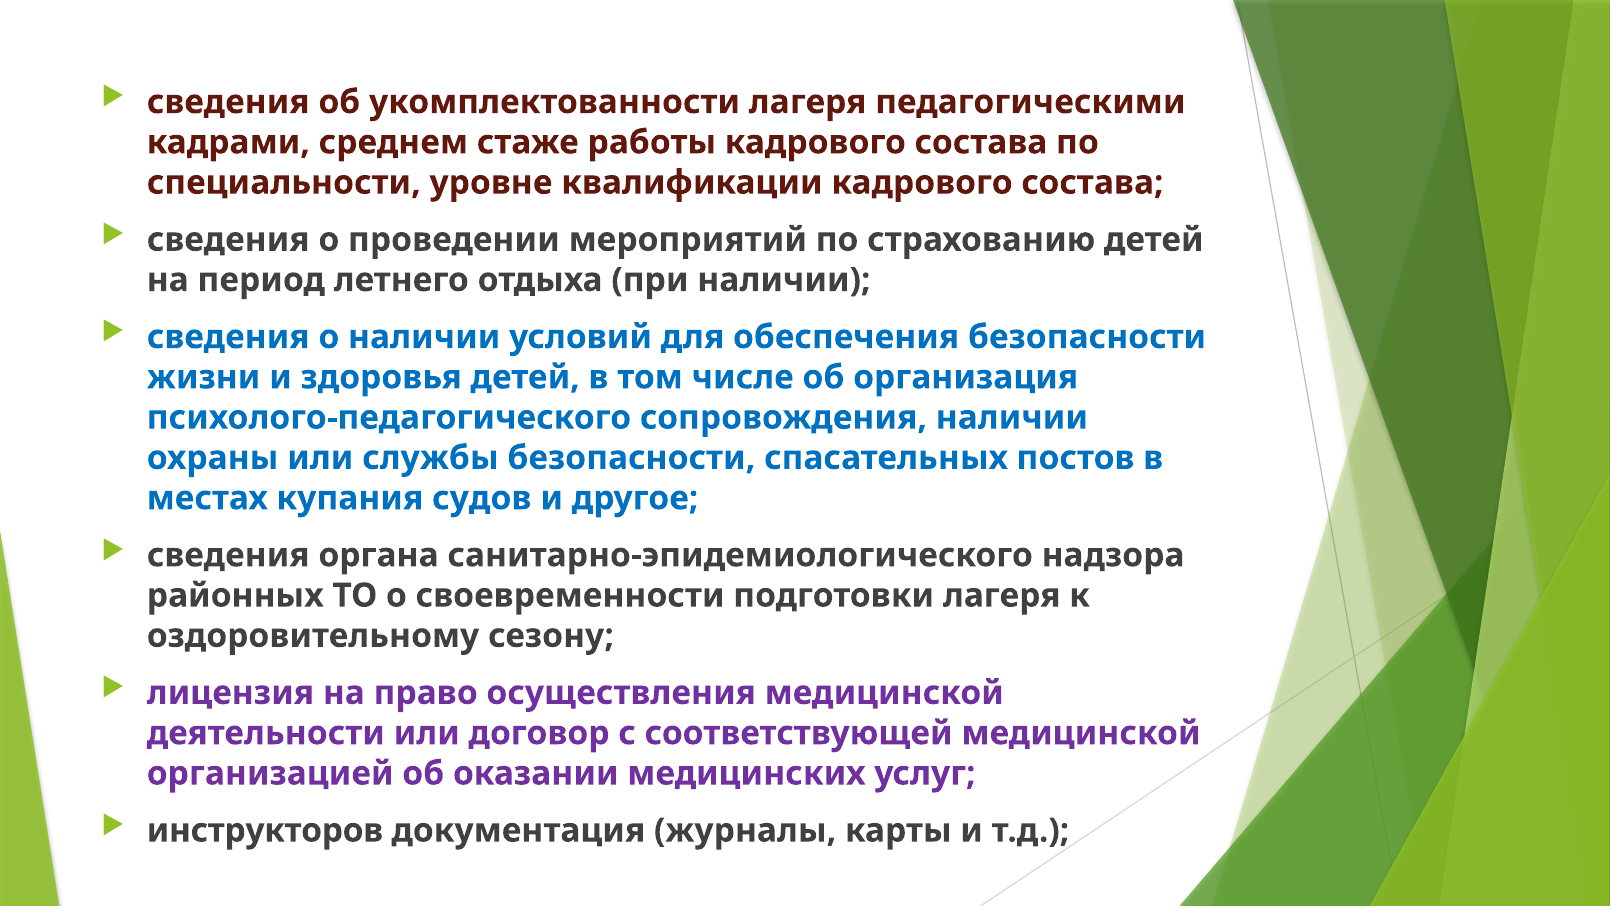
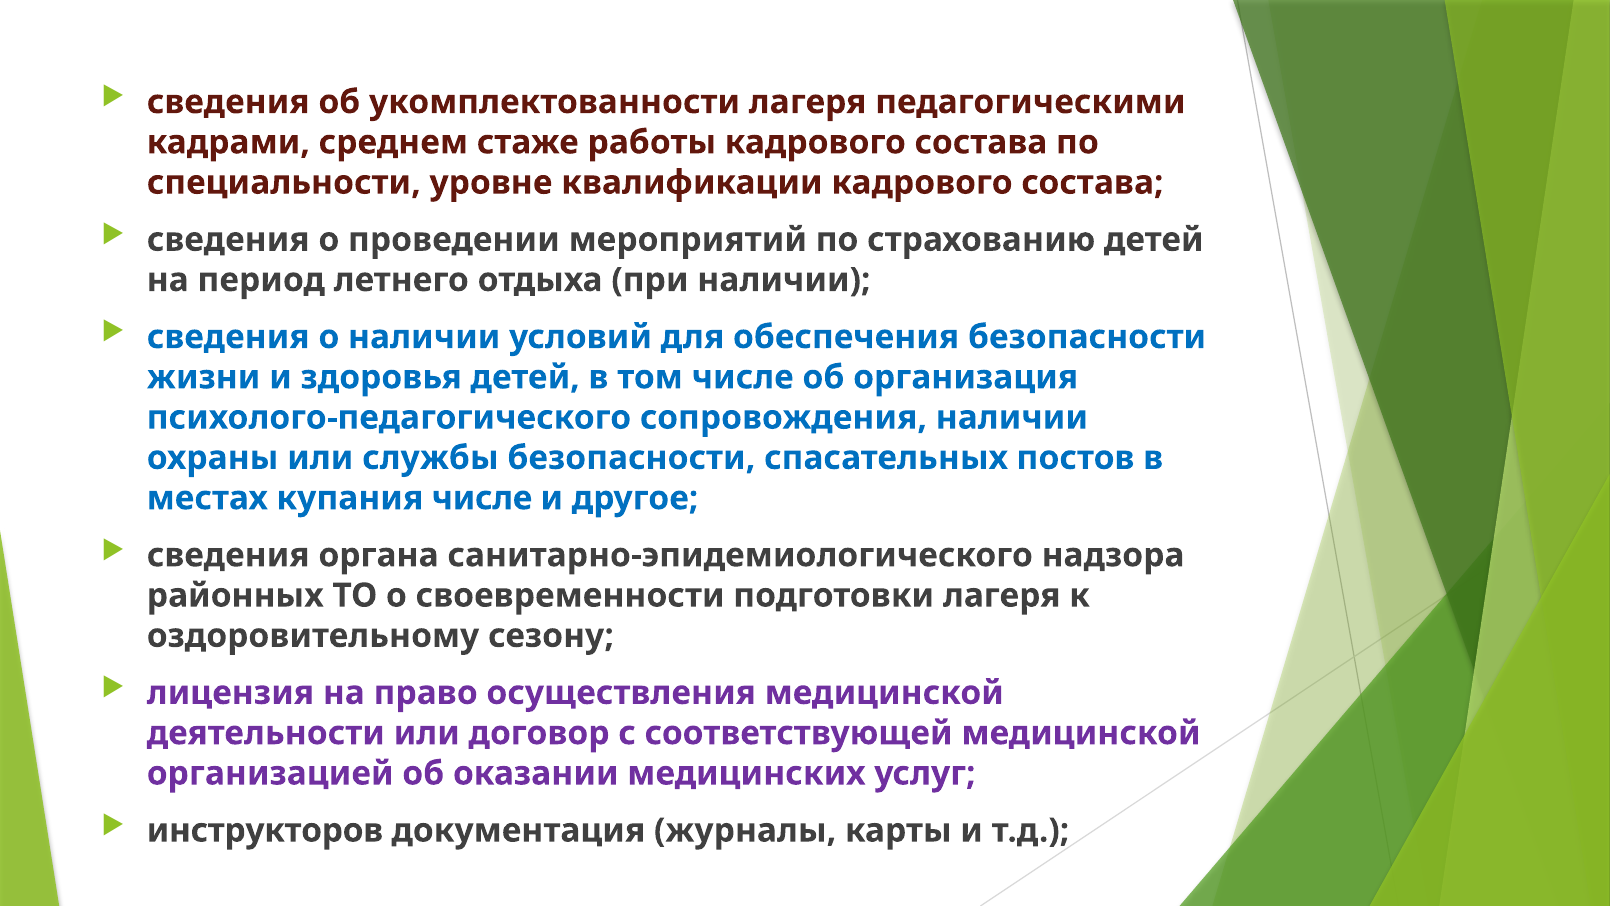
купания судов: судов -> числе
